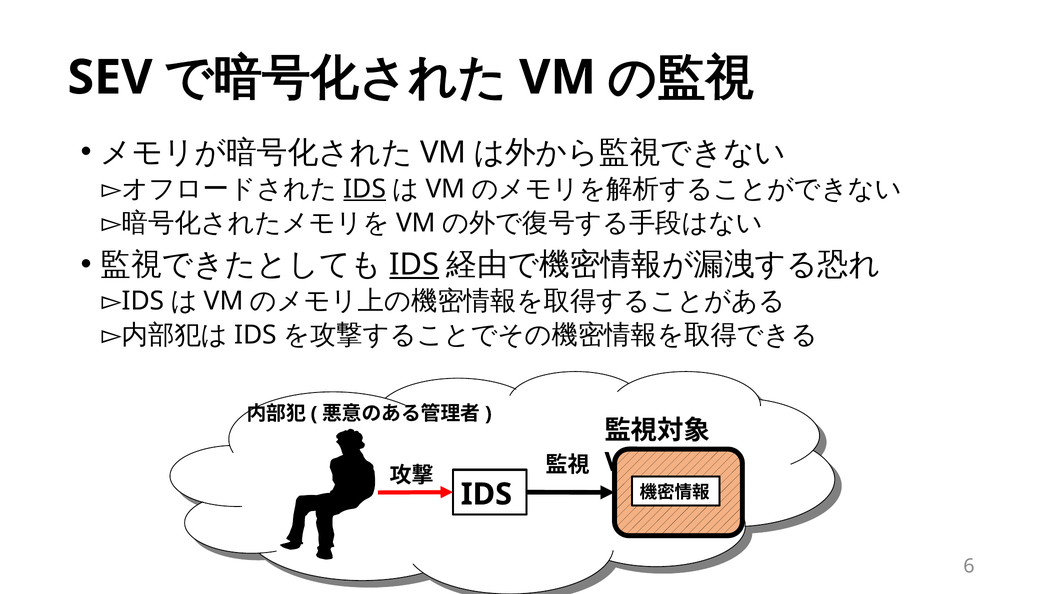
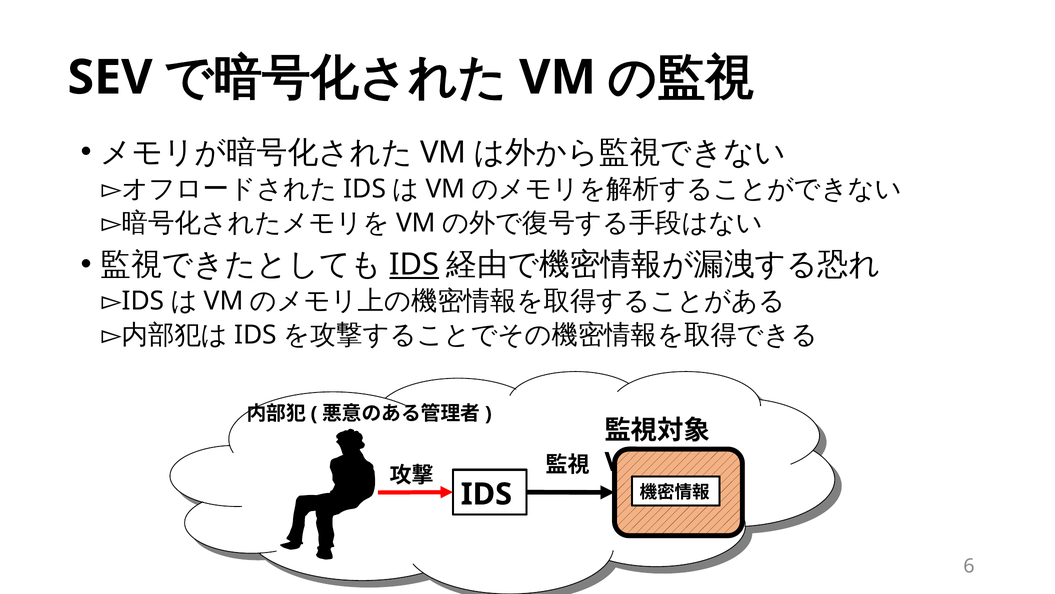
IDS at (365, 189) underline: present -> none
